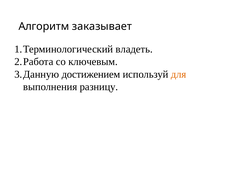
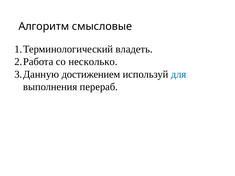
заказывает: заказывает -> смысловые
ключевым: ключевым -> несколько
для colour: orange -> blue
разницу: разницу -> перераб
